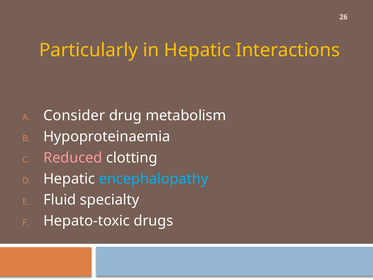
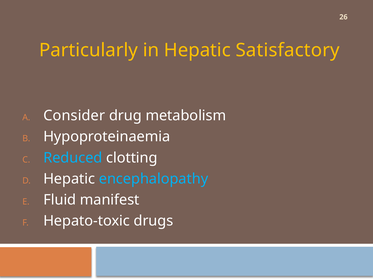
Interactions: Interactions -> Satisfactory
Reduced colour: pink -> light blue
specialty: specialty -> manifest
